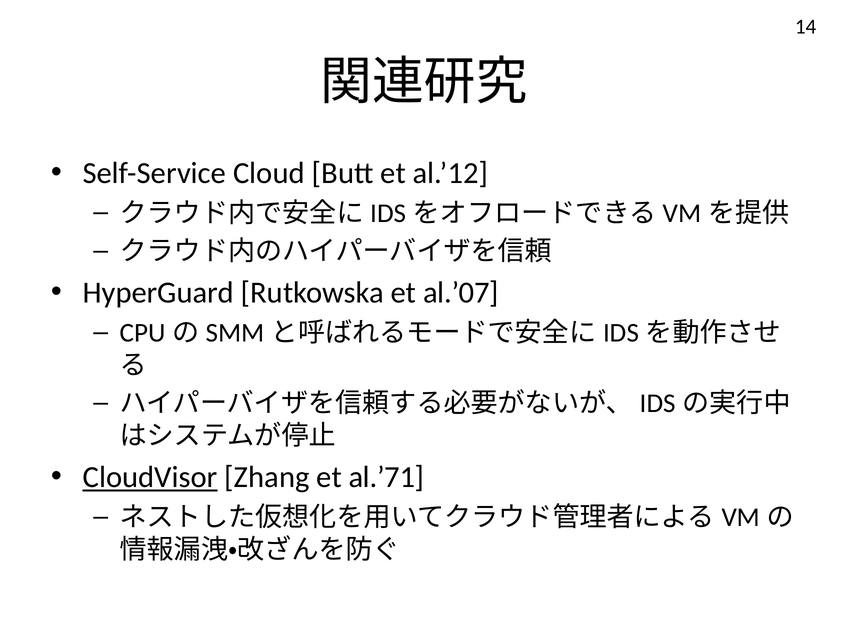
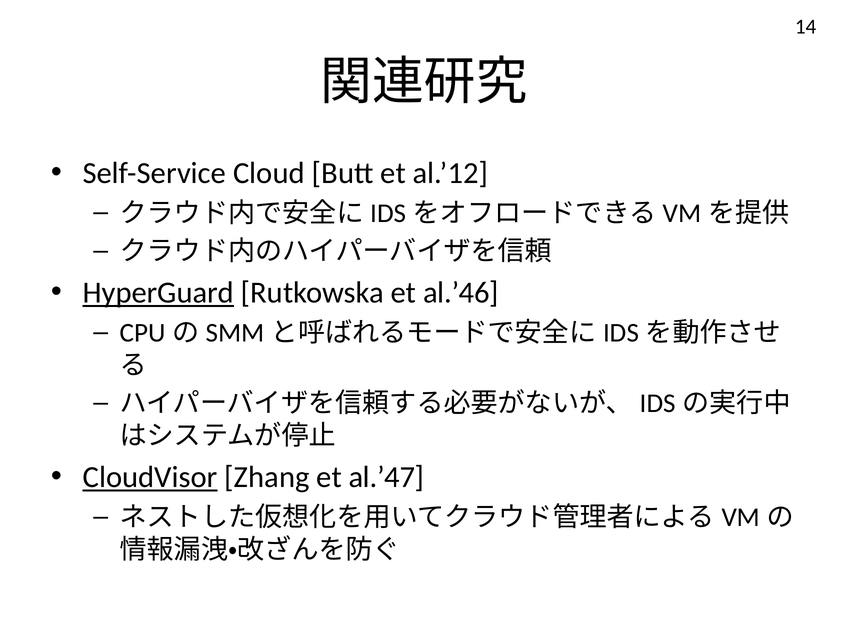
HyperGuard underline: none -> present
al.’07: al.’07 -> al.’46
al.’71: al.’71 -> al.’47
